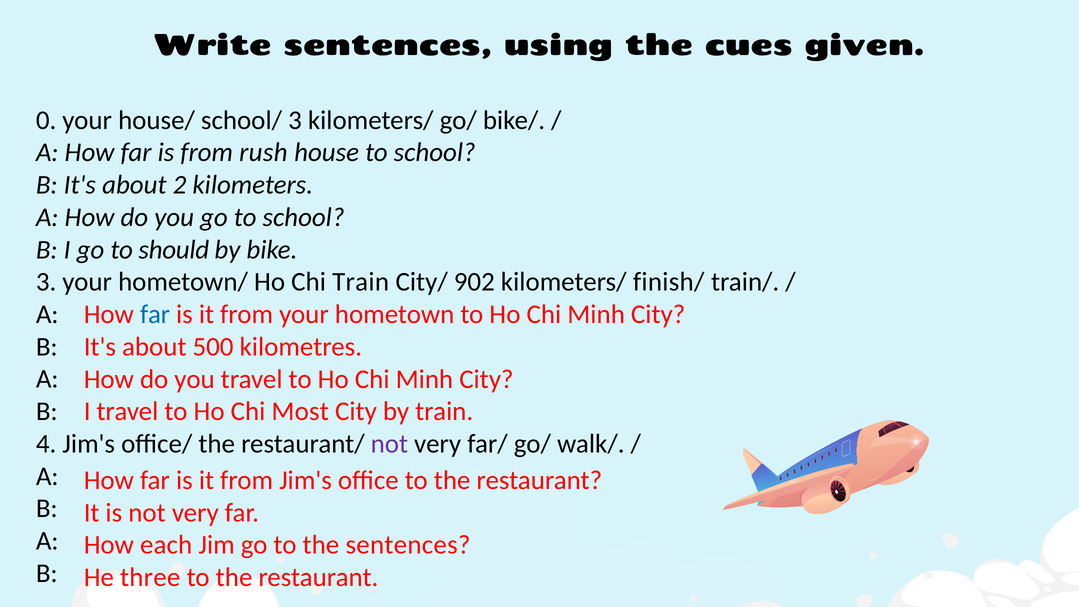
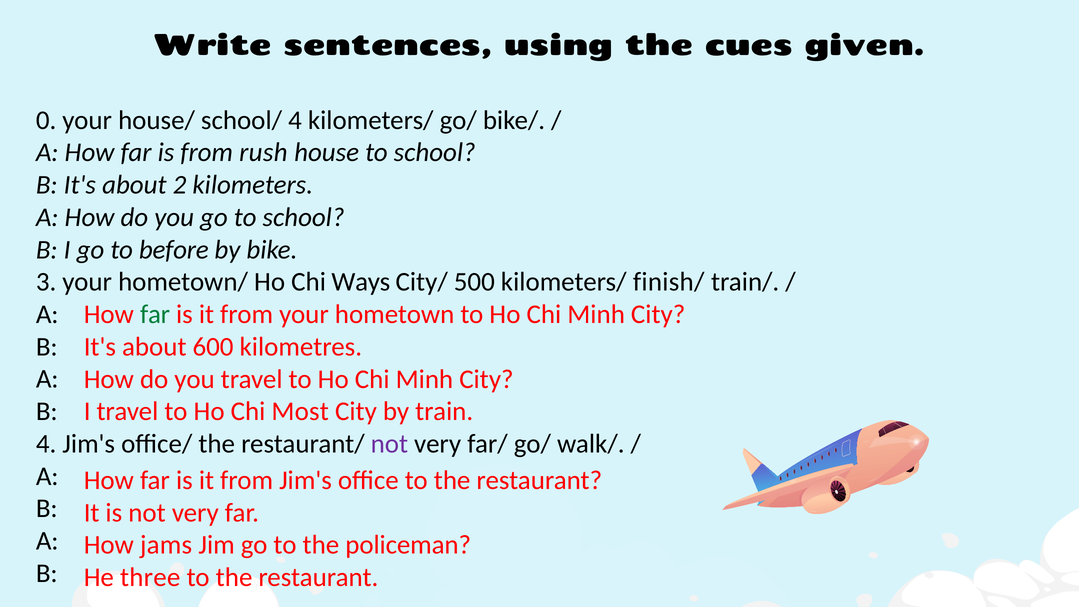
school/ 3: 3 -> 4
should: should -> before
Chi Train: Train -> Ways
902: 902 -> 500
far at (155, 314) colour: blue -> green
500: 500 -> 600
each: each -> jams
the sentences: sentences -> policeman
